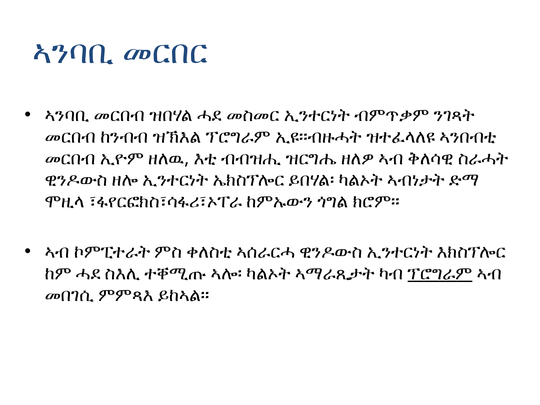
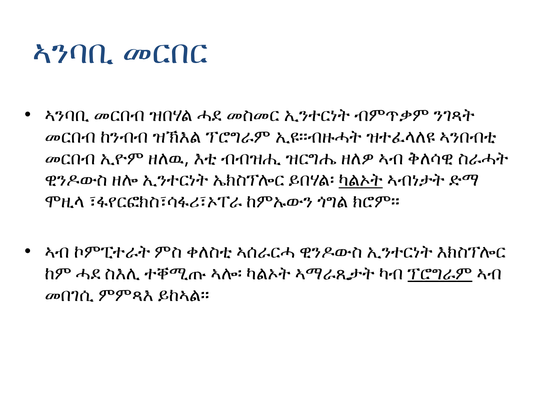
ካልኦት at (361, 180) underline: none -> present
